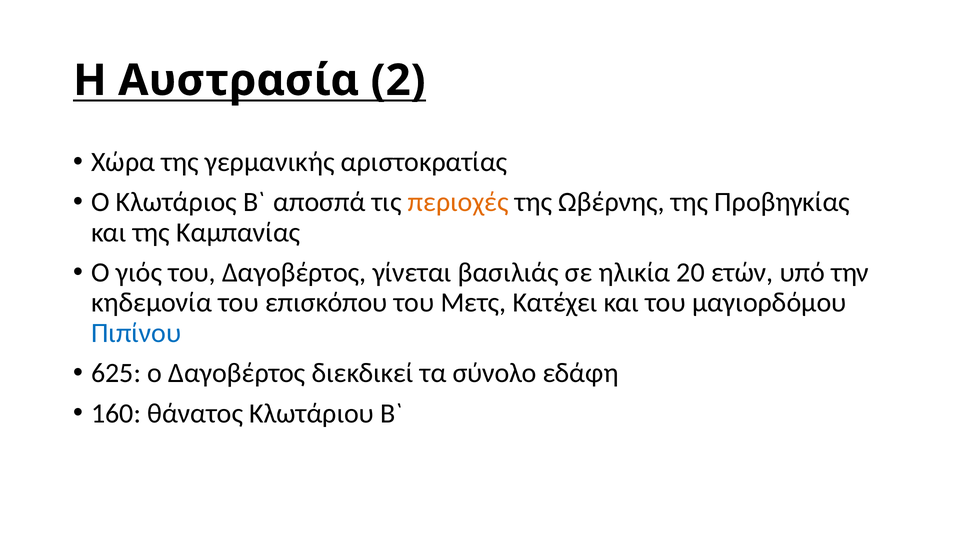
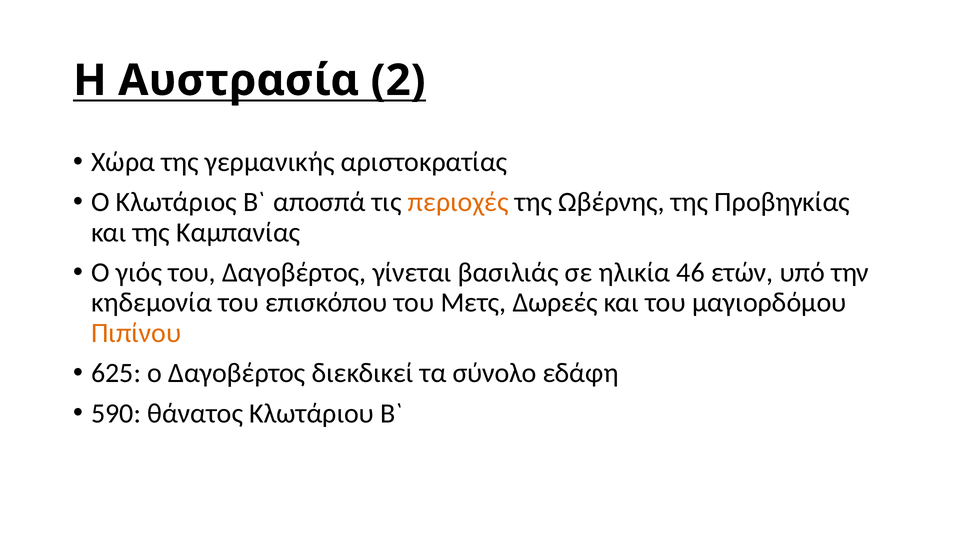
20: 20 -> 46
Κατέχει: Κατέχει -> Δωρεές
Πιπίνου colour: blue -> orange
160: 160 -> 590
